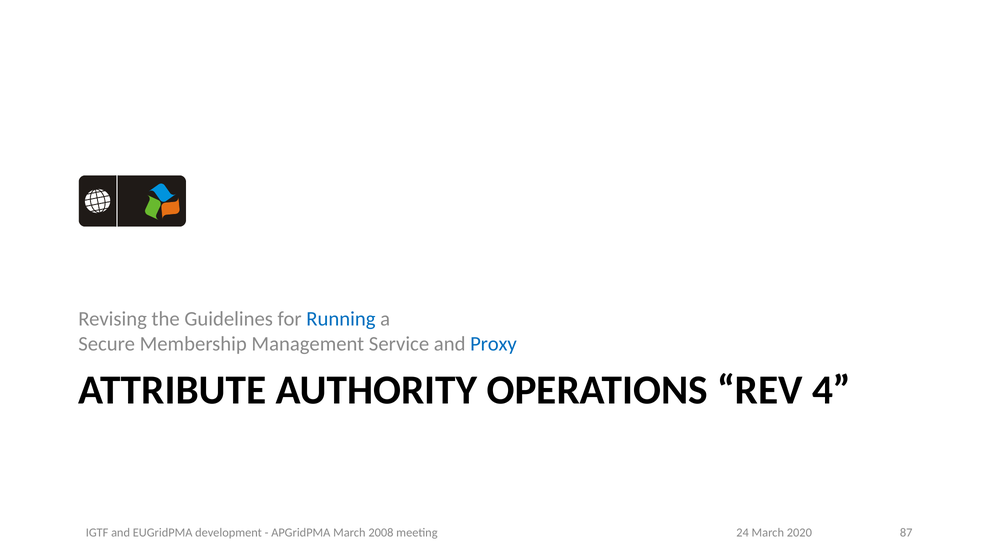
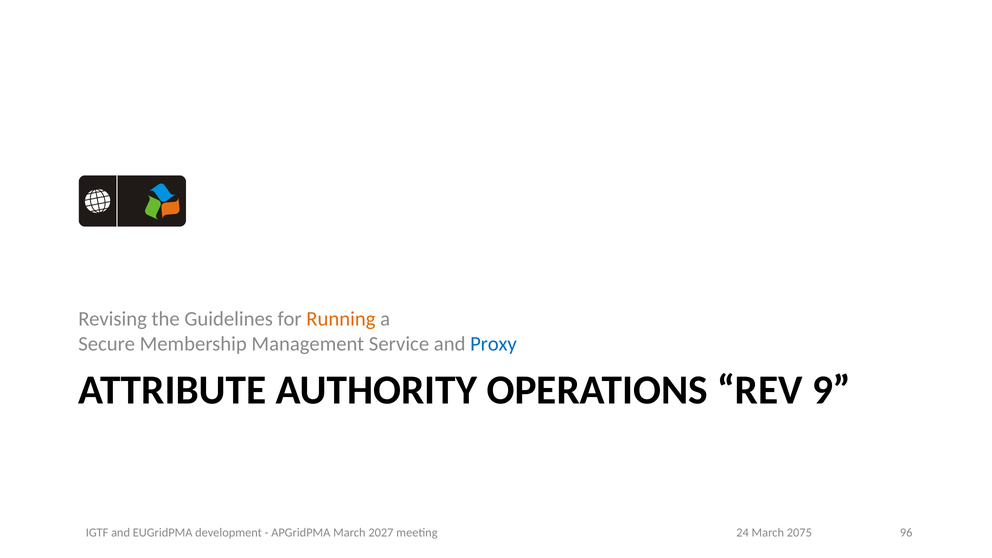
Running colour: blue -> orange
4: 4 -> 9
2008: 2008 -> 2027
87: 87 -> 96
2020: 2020 -> 2075
